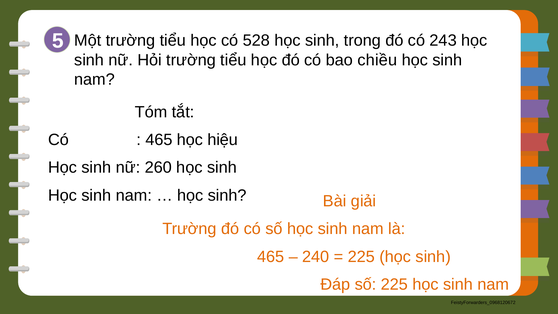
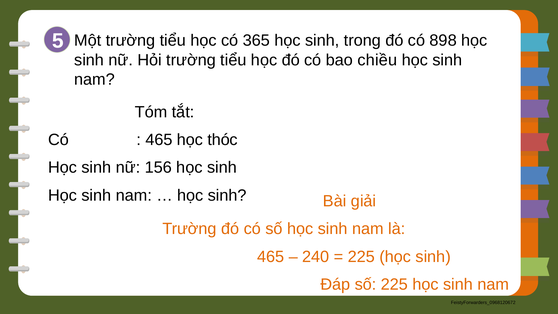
528: 528 -> 365
243: 243 -> 898
hiệu: hiệu -> thóc
260: 260 -> 156
